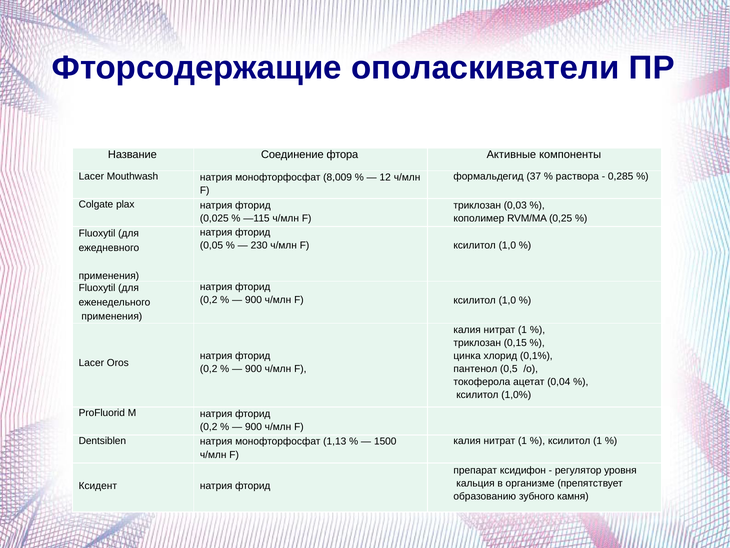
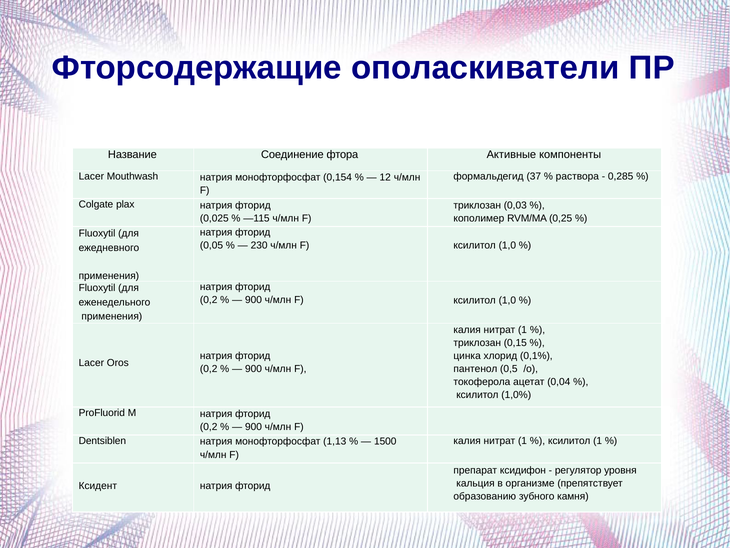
8,009: 8,009 -> 0,154
